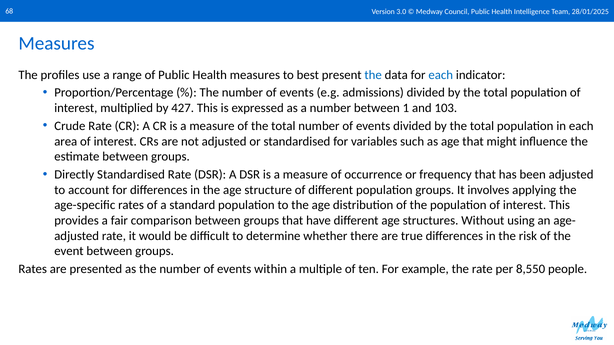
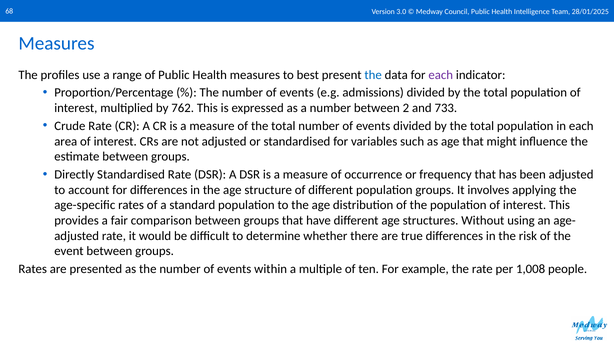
each at (441, 75) colour: blue -> purple
427: 427 -> 762
1: 1 -> 2
103: 103 -> 733
8,550: 8,550 -> 1,008
